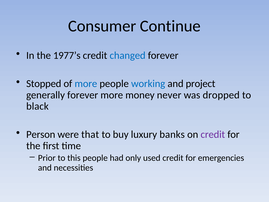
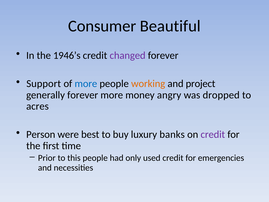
Continue: Continue -> Beautiful
1977’s: 1977’s -> 1946’s
changed colour: blue -> purple
Stopped: Stopped -> Support
working colour: blue -> orange
never: never -> angry
black: black -> acres
that: that -> best
